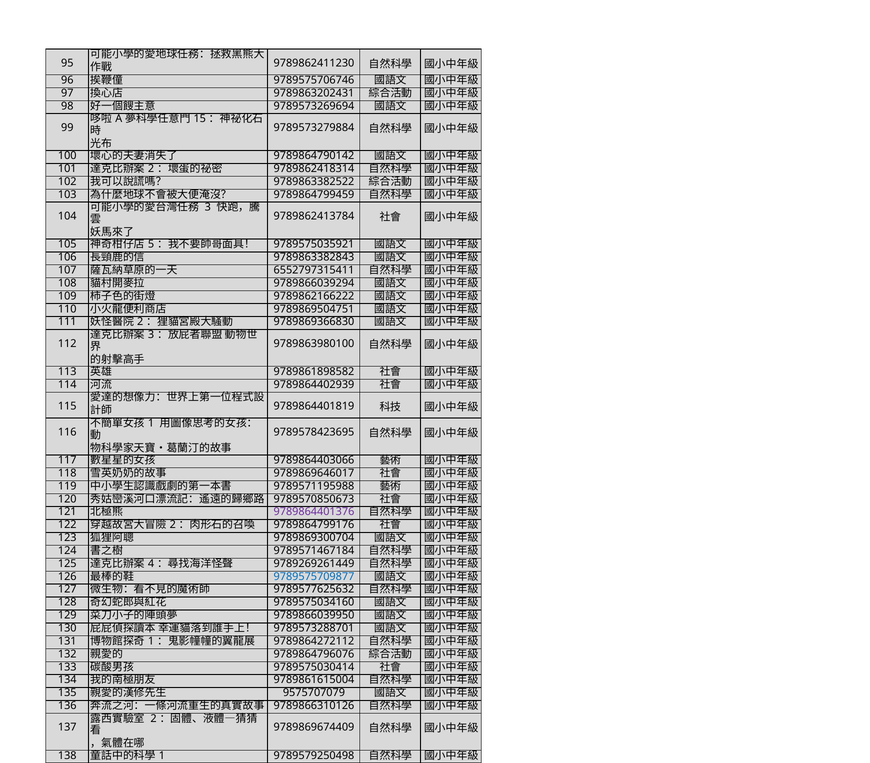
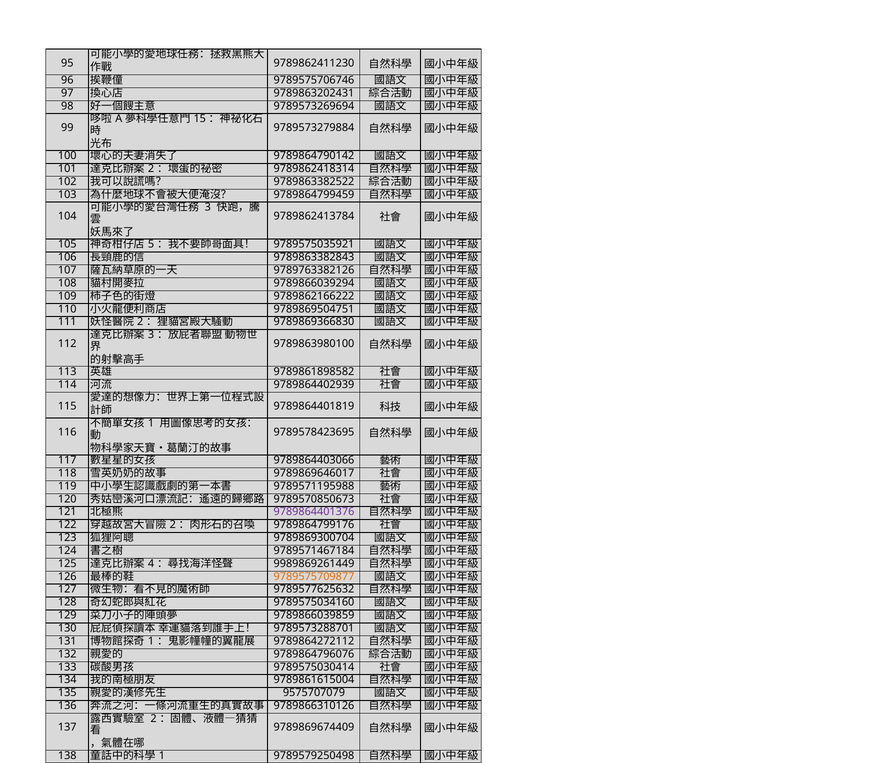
6552797315411: 6552797315411 -> 9789763382126
9789269261449: 9789269261449 -> 9989869261449
9789575709877 colour: blue -> orange
9789866039950: 9789866039950 -> 9789866039859
